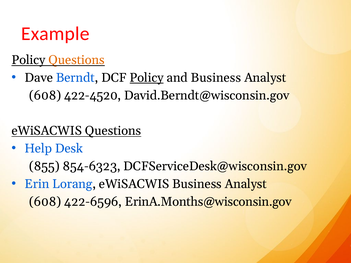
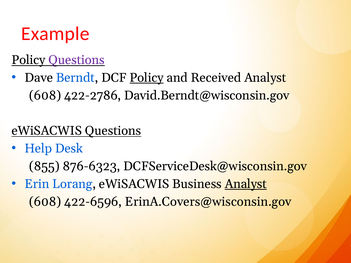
Questions at (77, 60) colour: orange -> purple
and Business: Business -> Received
422-4520: 422-4520 -> 422-2786
854-6323: 854-6323 -> 876-6323
Analyst at (246, 184) underline: none -> present
ErinA.Months@wisconsin.gov: ErinA.Months@wisconsin.gov -> ErinA.Covers@wisconsin.gov
